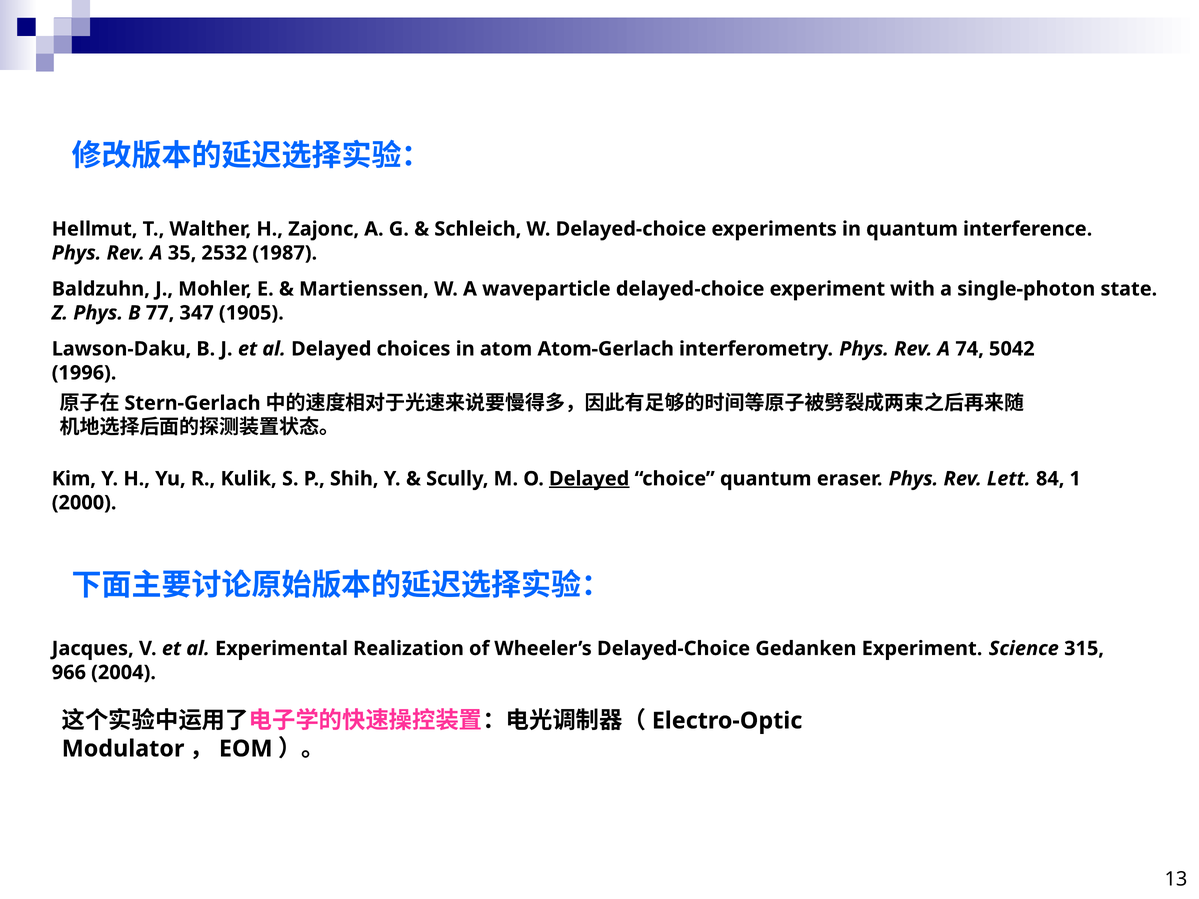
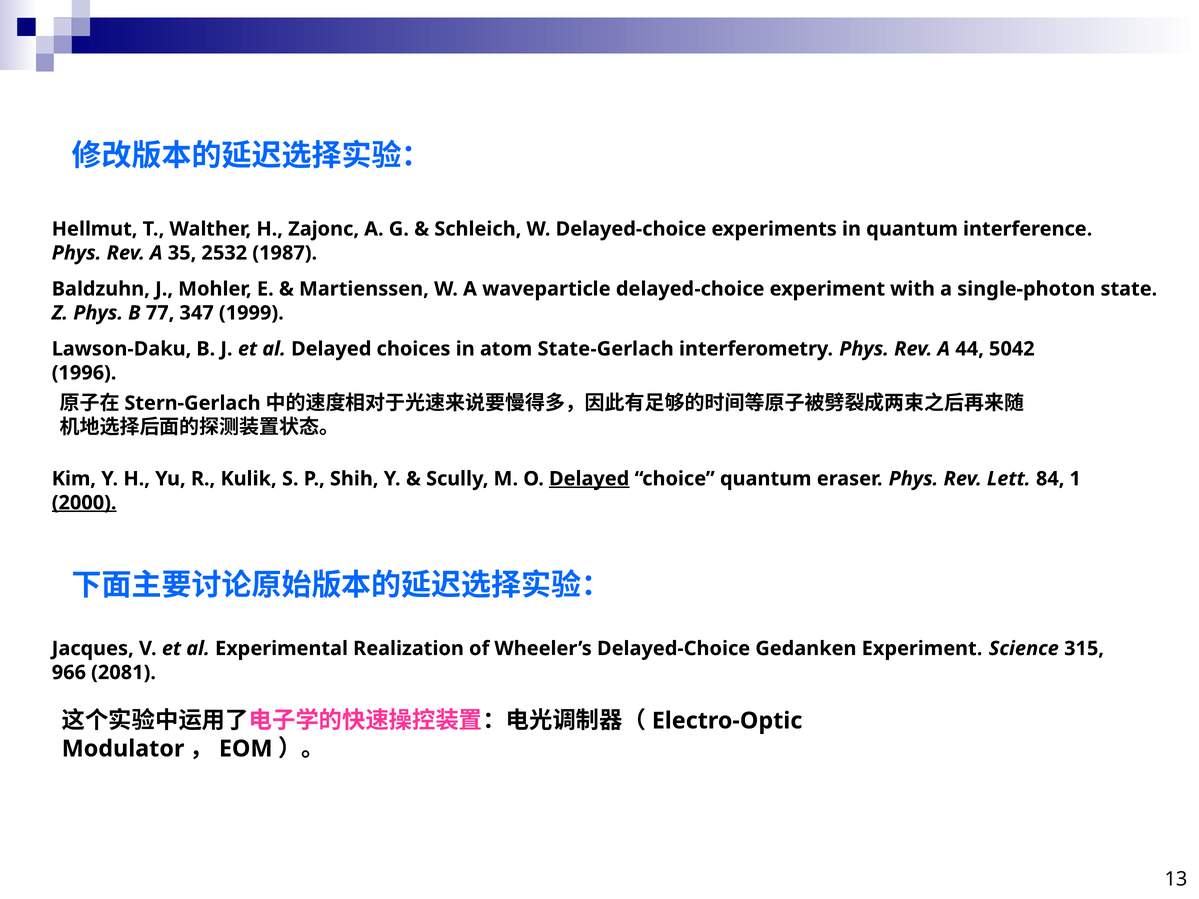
1905: 1905 -> 1999
Atom-Gerlach: Atom-Gerlach -> State-Gerlach
74: 74 -> 44
2000 underline: none -> present
2004: 2004 -> 2081
